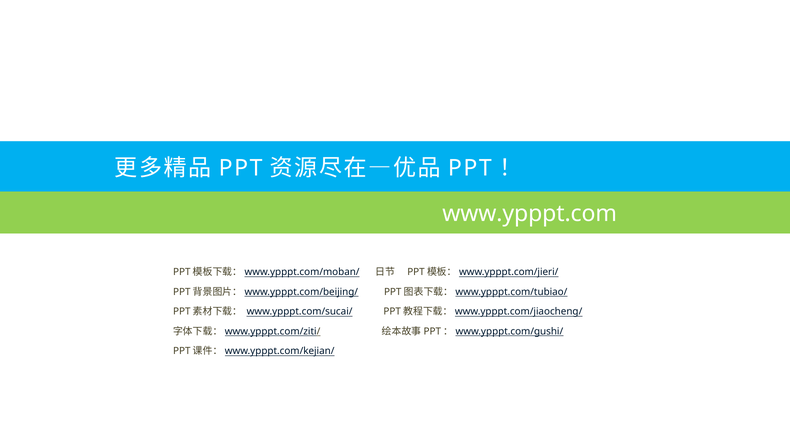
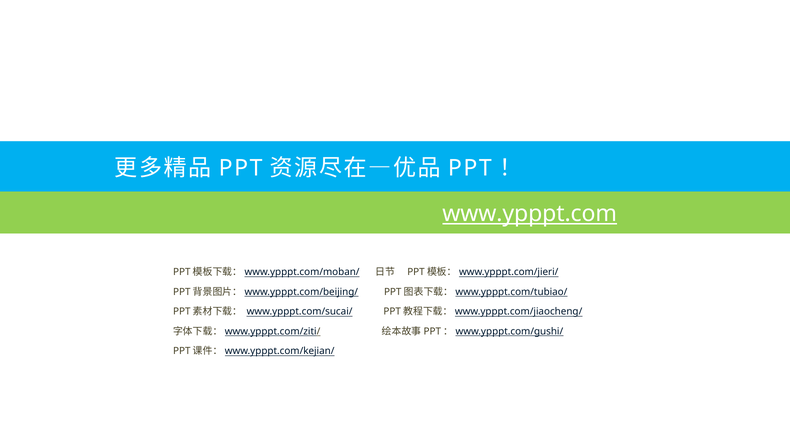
www.ypppt.com underline: none -> present
